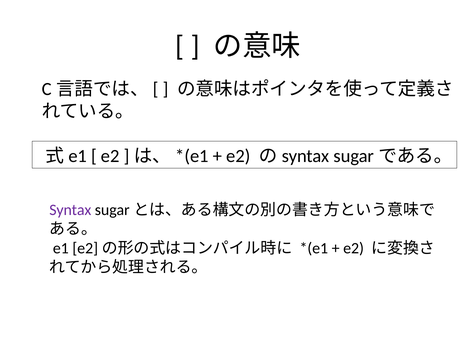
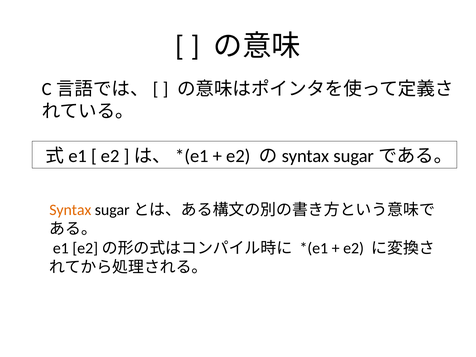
Syntax colour: purple -> orange
